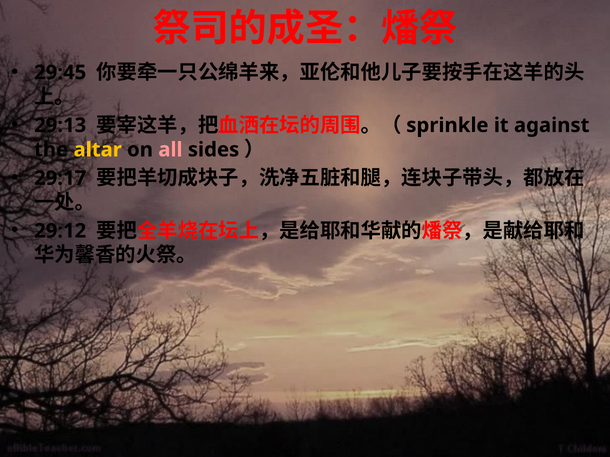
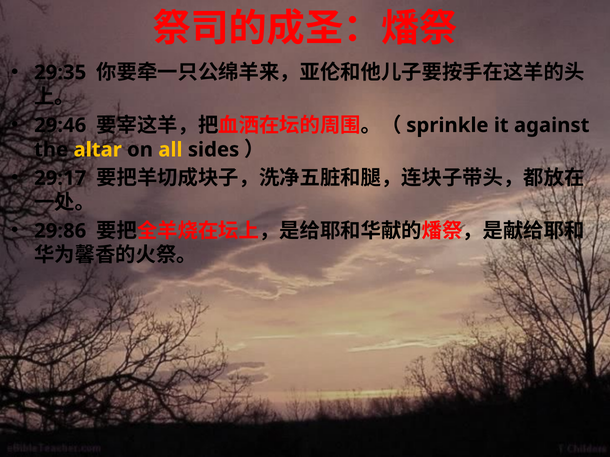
29:45: 29:45 -> 29:35
29:13: 29:13 -> 29:46
all colour: pink -> yellow
29:12: 29:12 -> 29:86
